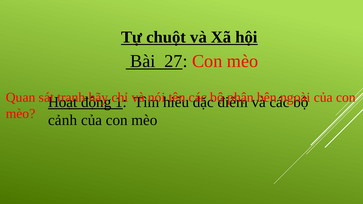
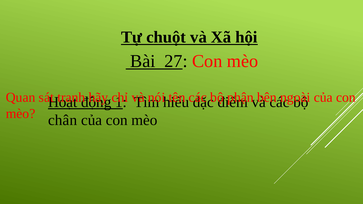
cảnh: cảnh -> chân
